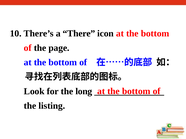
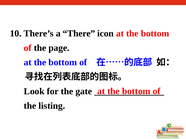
long: long -> gate
